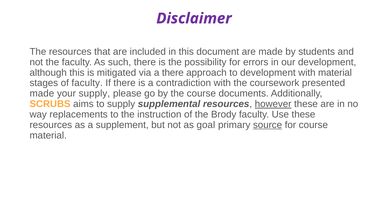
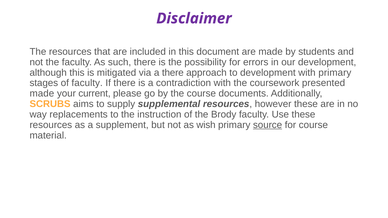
with material: material -> primary
your supply: supply -> current
however underline: present -> none
goal: goal -> wish
